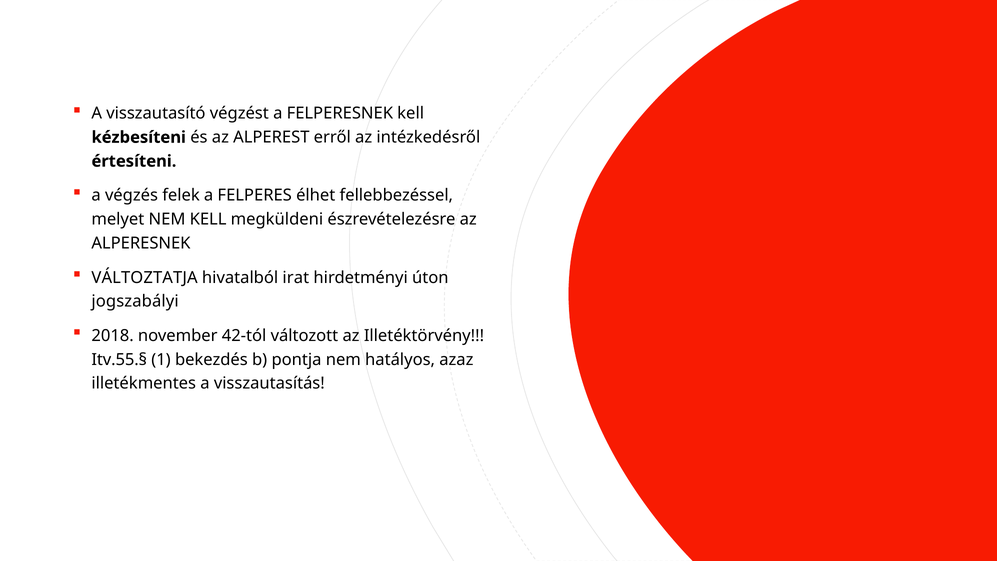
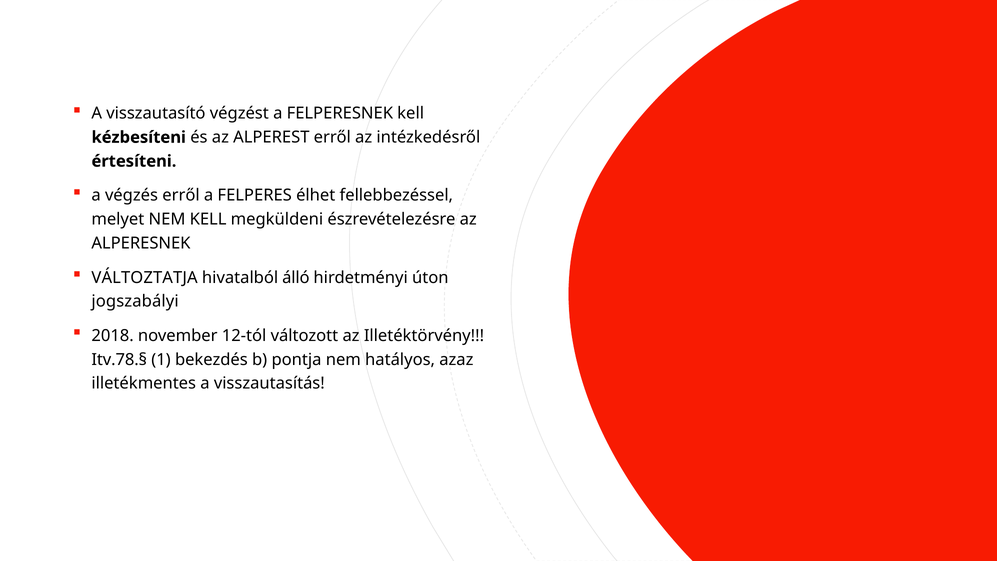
végzés felek: felek -> erről
irat: irat -> álló
42-tól: 42-tól -> 12-tól
Itv.55.§: Itv.55.§ -> Itv.78.§
